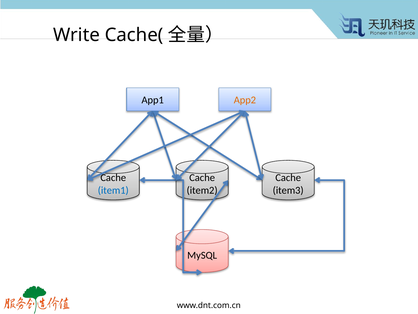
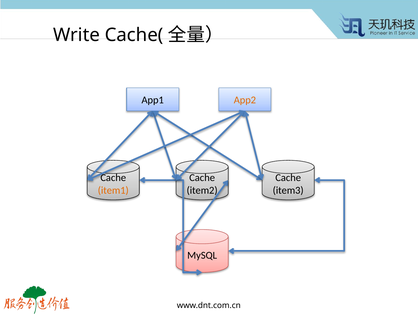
item1 colour: blue -> orange
